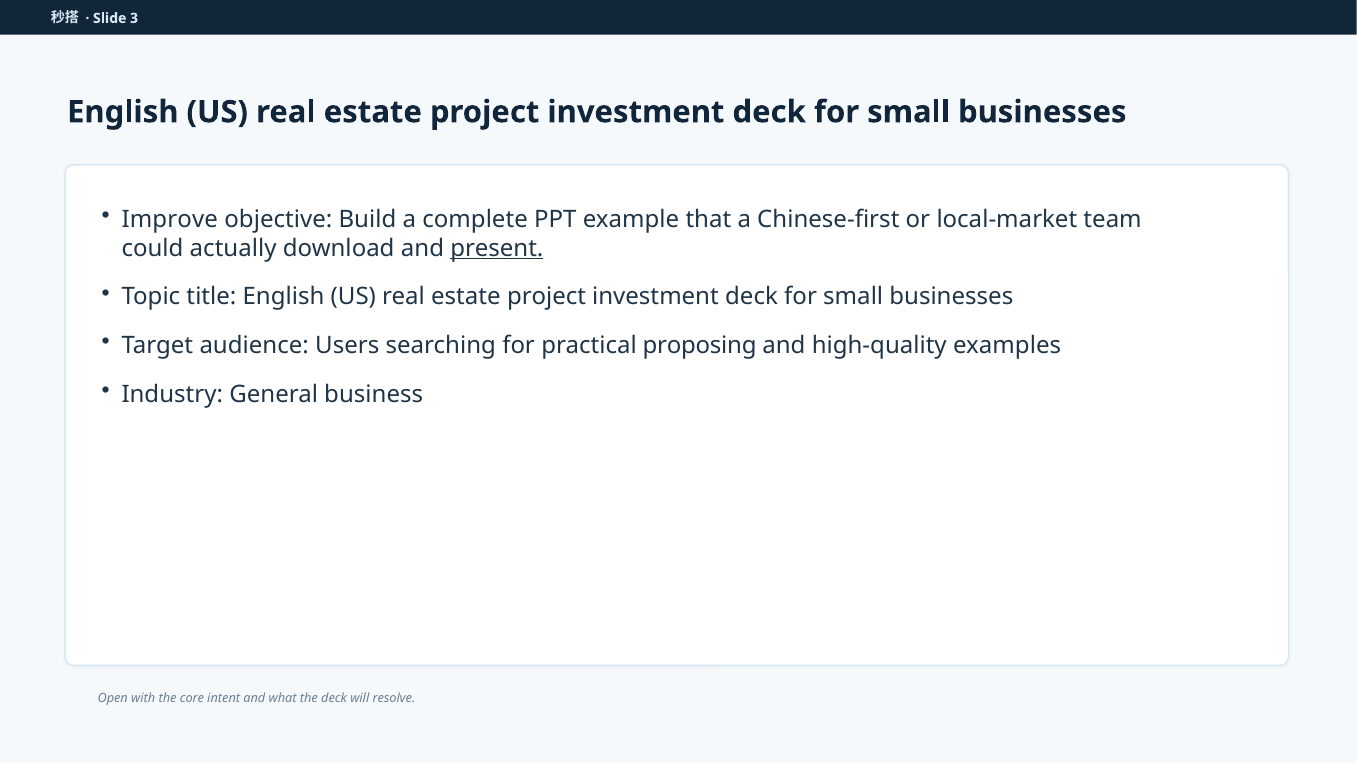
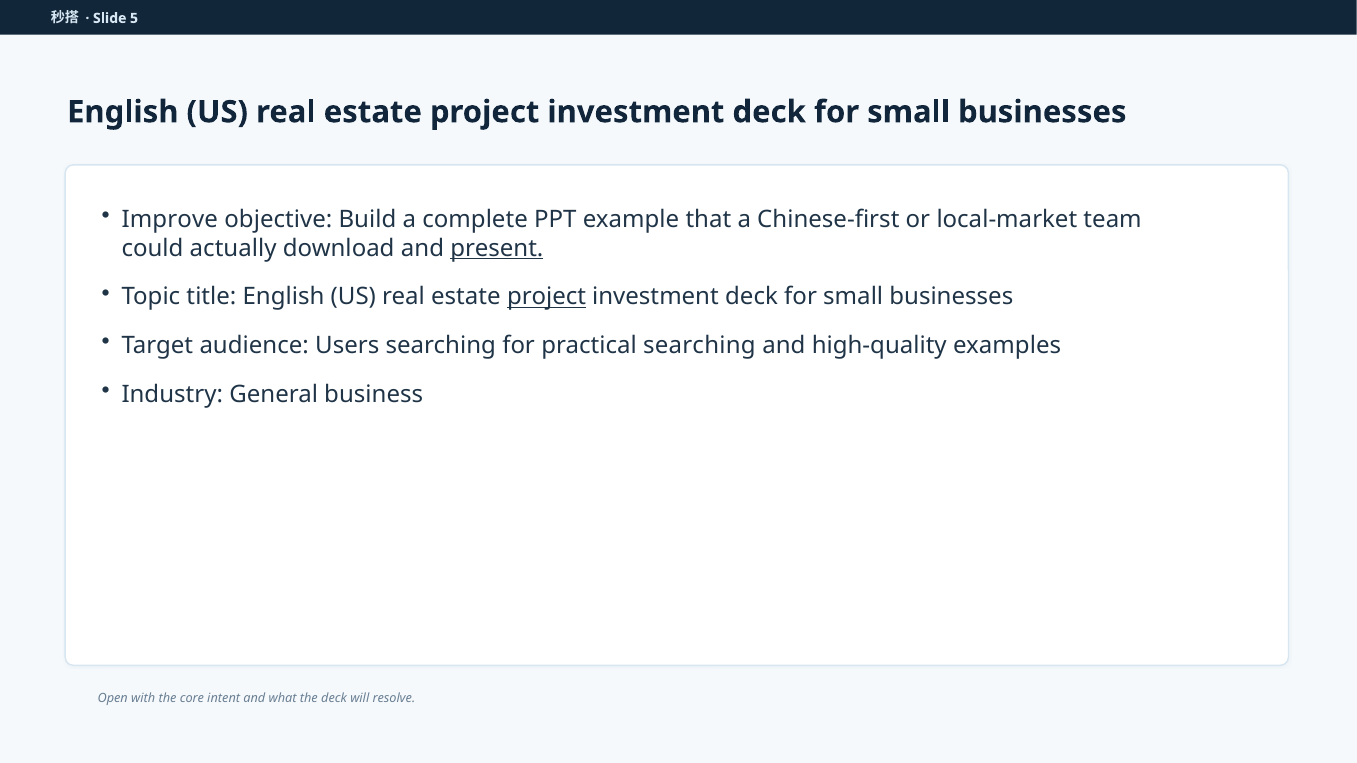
3: 3 -> 5
project at (547, 297) underline: none -> present
practical proposing: proposing -> searching
